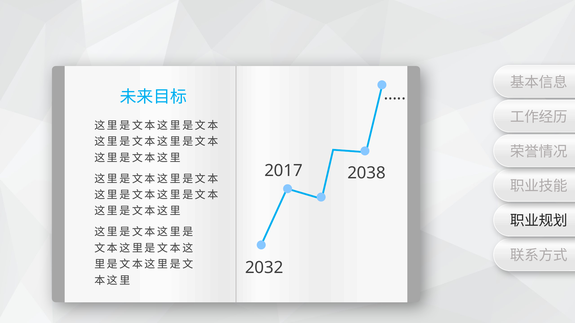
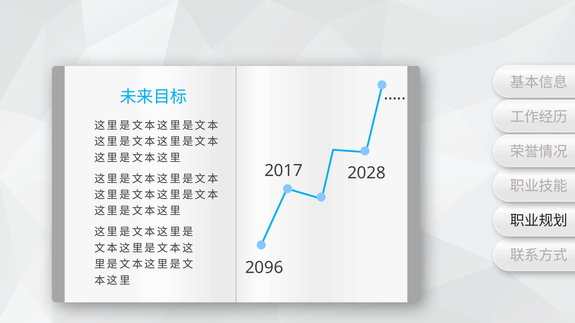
2038: 2038 -> 2028
2032: 2032 -> 2096
